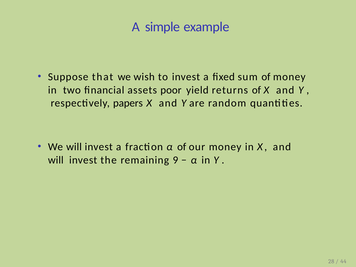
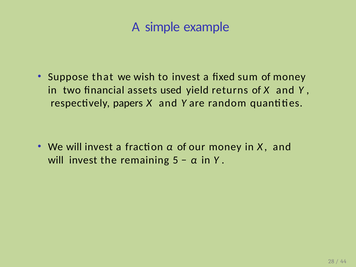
poor: poor -> used
9: 9 -> 5
